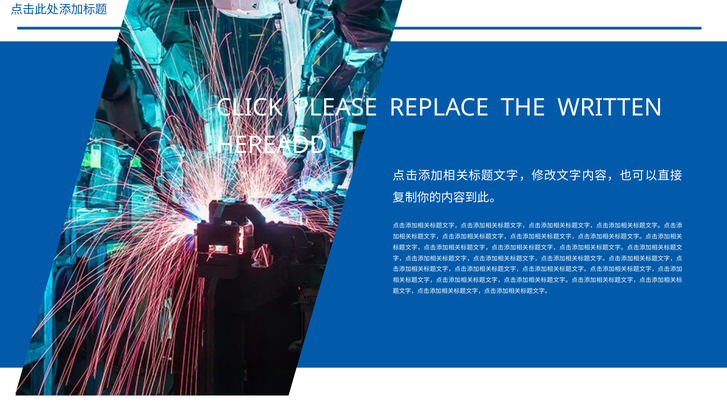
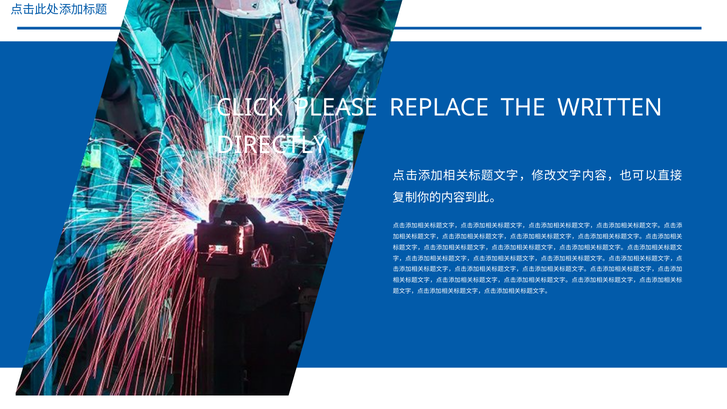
HEREADD: HEREADD -> DIRECTLY
